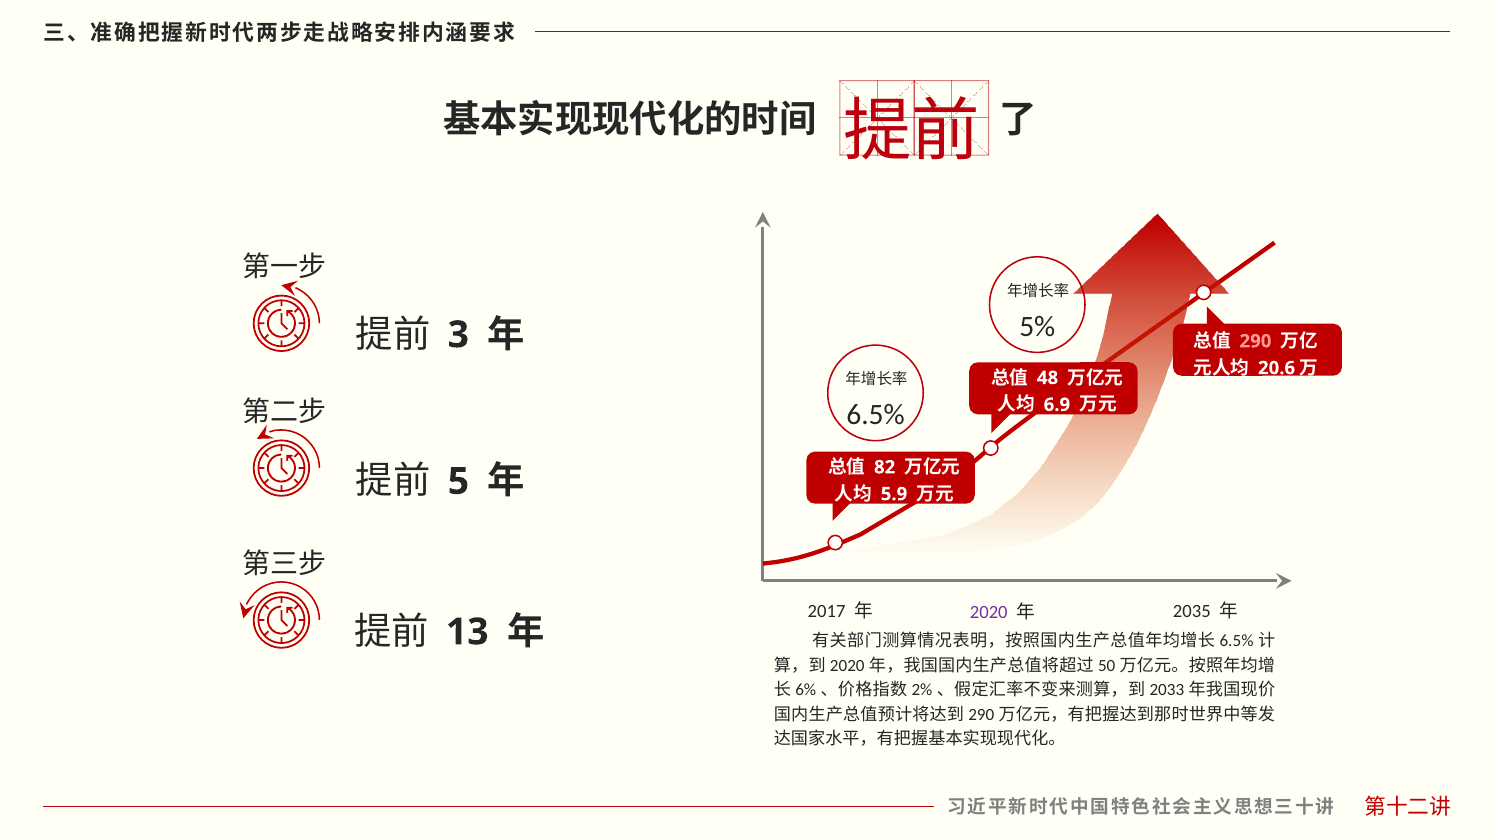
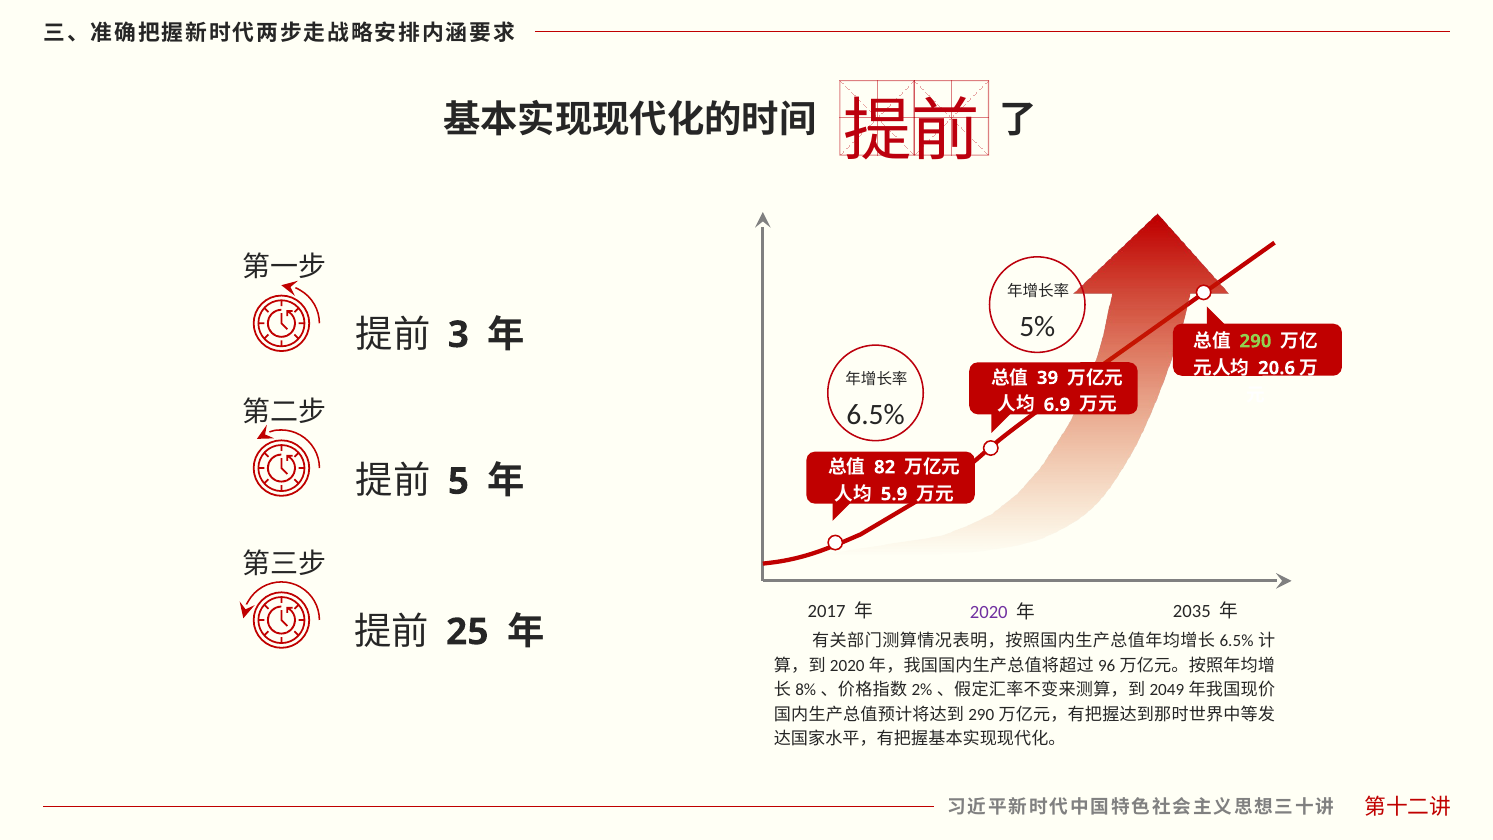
290 colour: pink -> light green
48: 48 -> 39
13: 13 -> 25
50: 50 -> 96
6%: 6% -> 8%
2033: 2033 -> 2049
